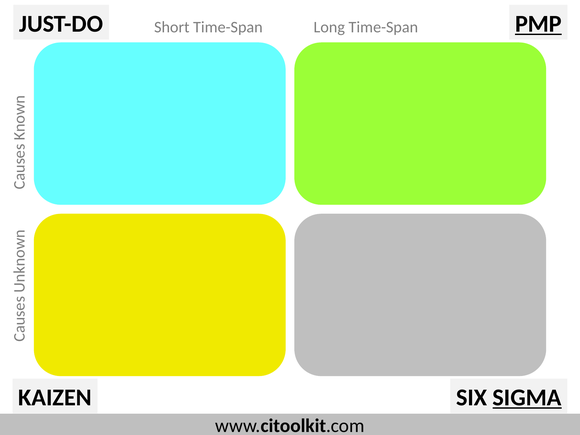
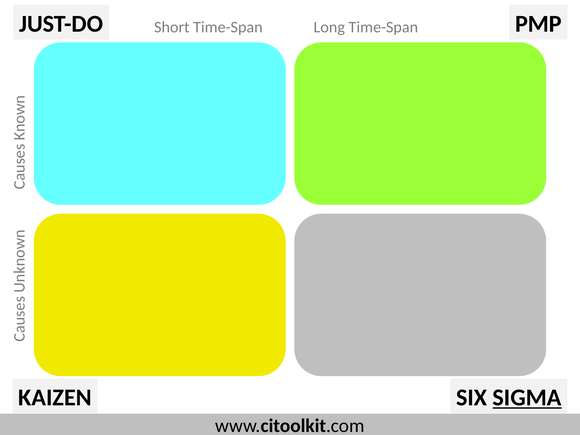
PMP underline: present -> none
